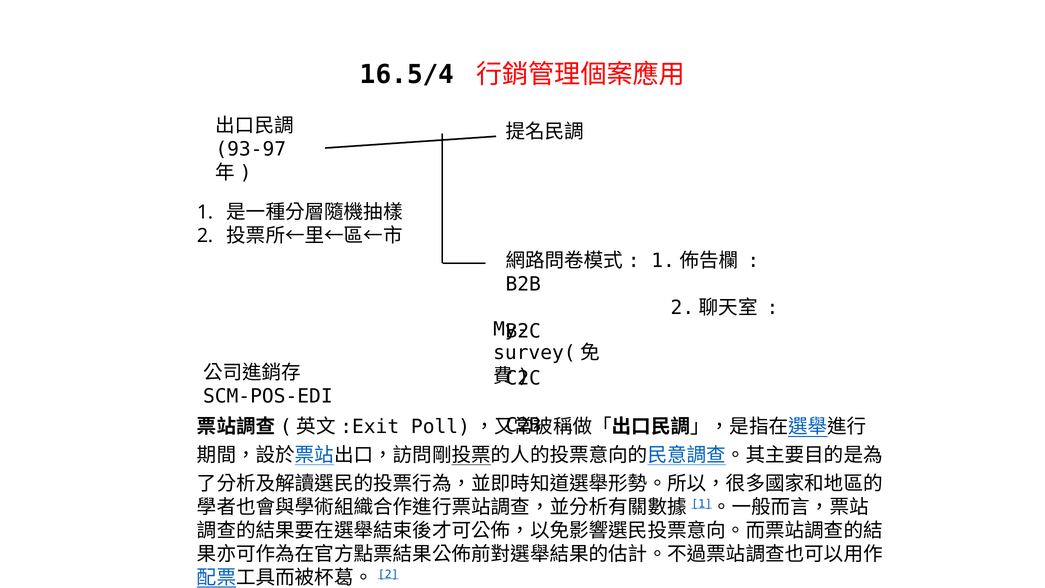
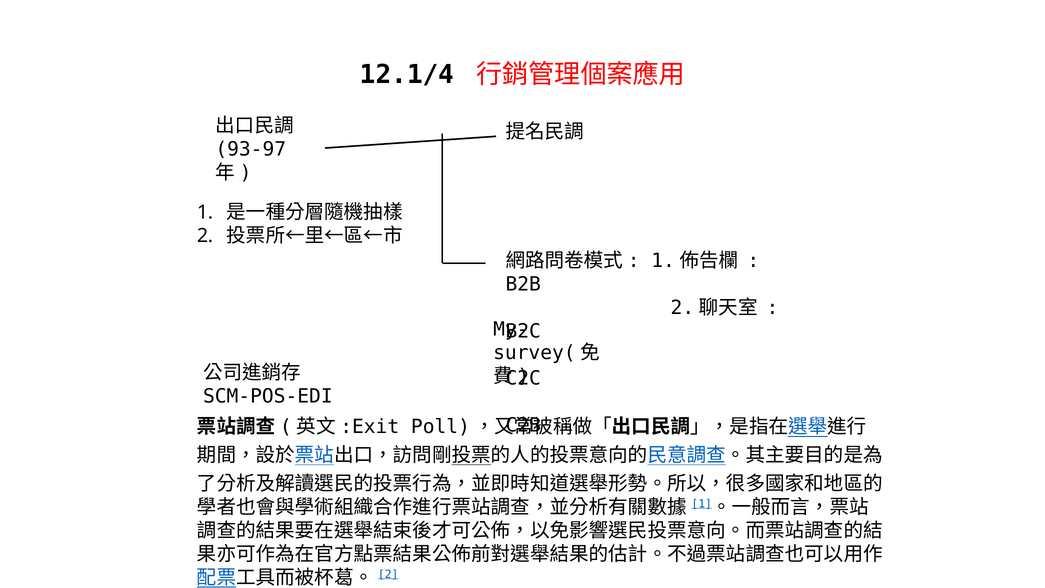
16.5/4: 16.5/4 -> 12.1/4
